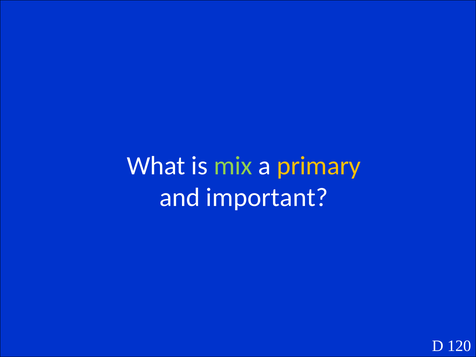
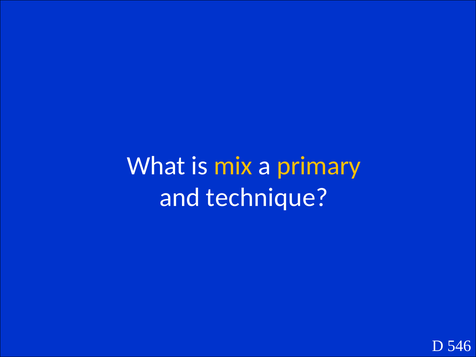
mix colour: light green -> yellow
important: important -> technique
120: 120 -> 546
